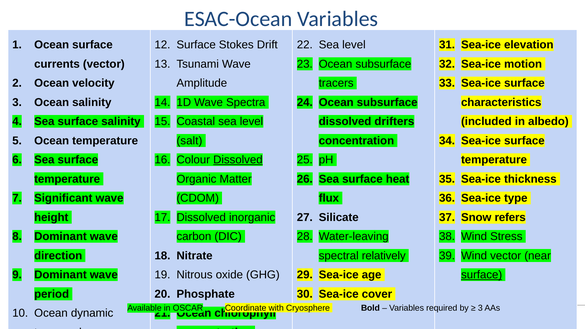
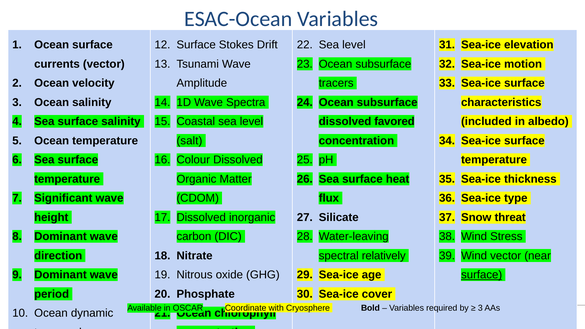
drifters: drifters -> favored
Dissolved at (238, 160) underline: present -> none
refers: refers -> threat
